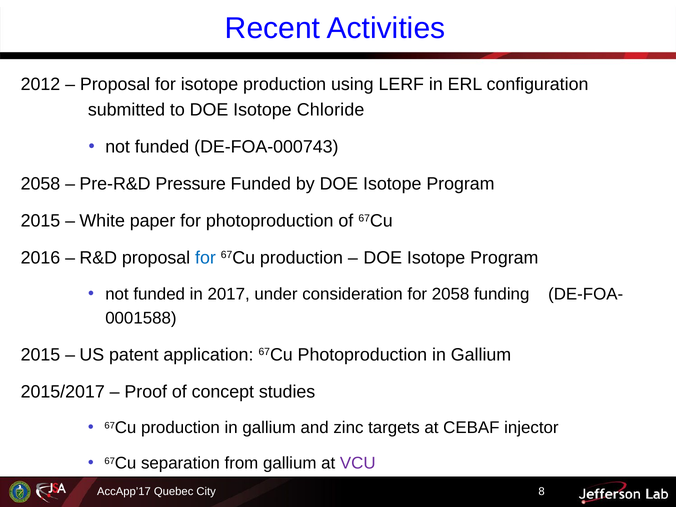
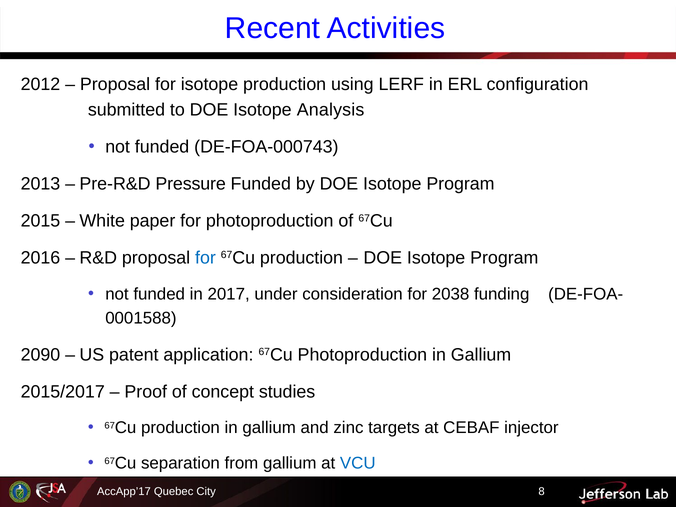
Chloride: Chloride -> Analysis
2058 at (41, 184): 2058 -> 2013
for 2058: 2058 -> 2038
2015 at (41, 355): 2015 -> 2090
VCU colour: purple -> blue
